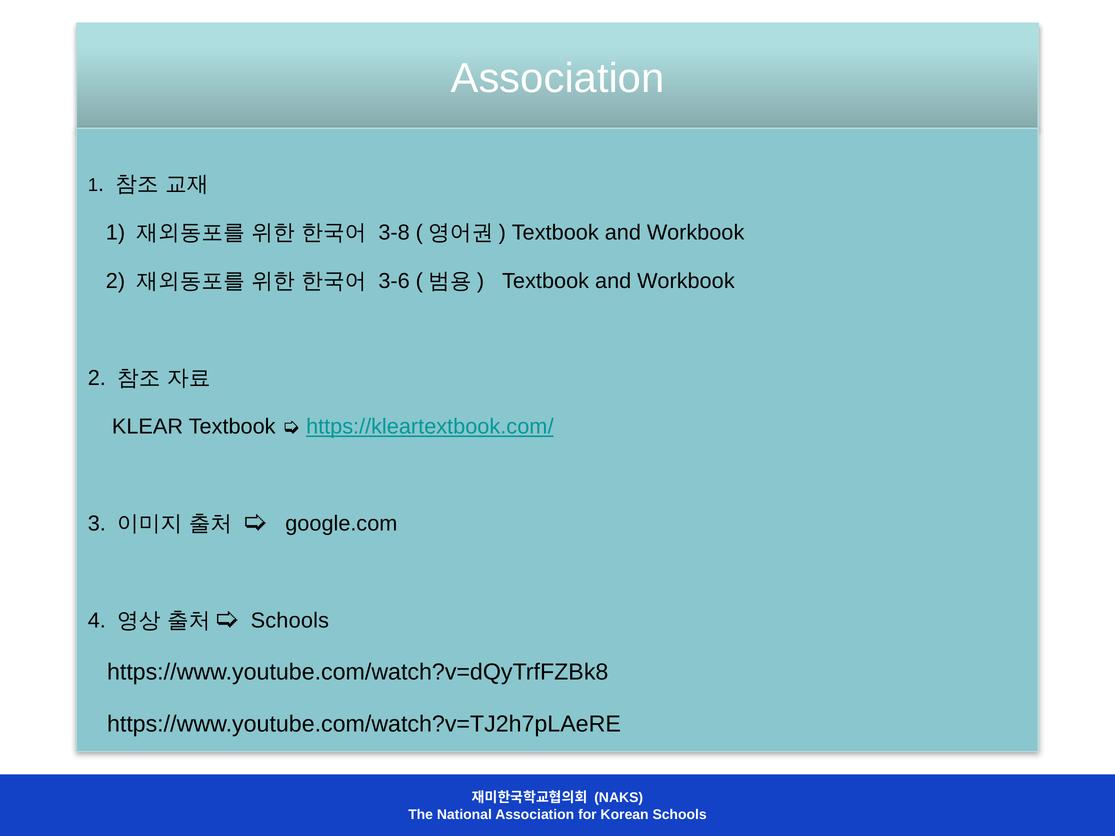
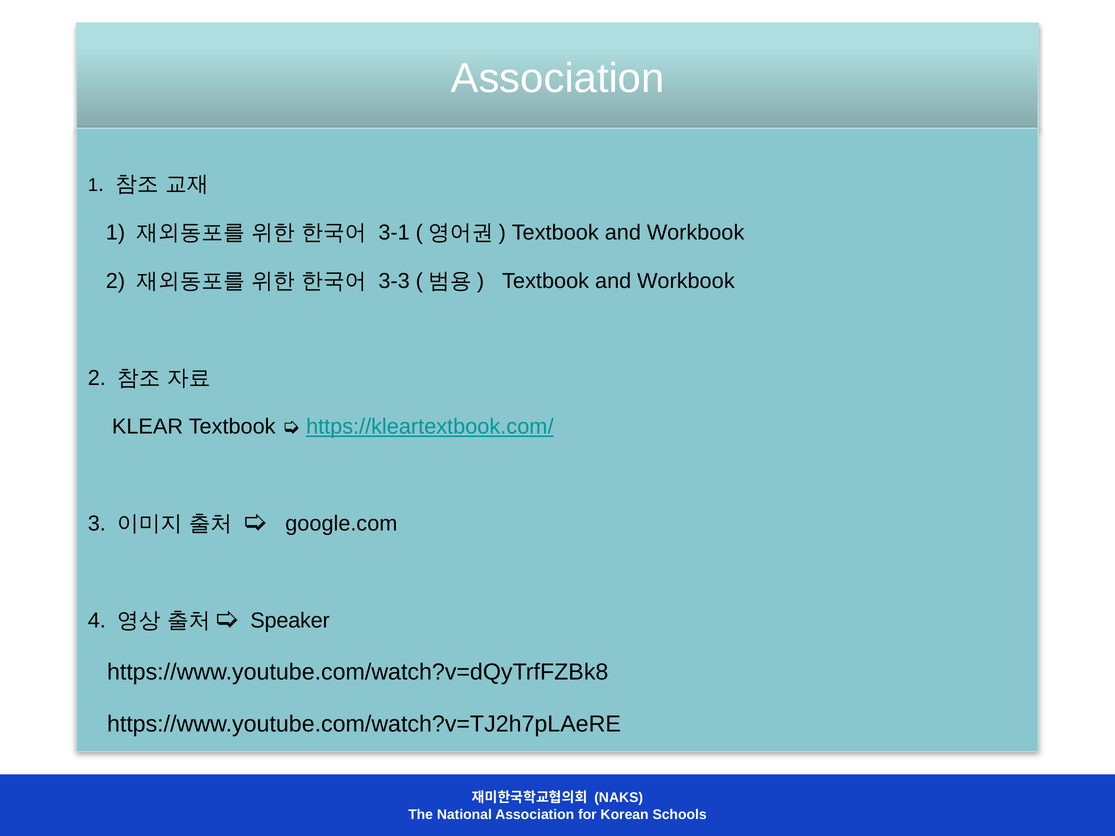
3-8: 3-8 -> 3-1
3-6: 3-6 -> 3-3
Schools at (290, 621): Schools -> Speaker
